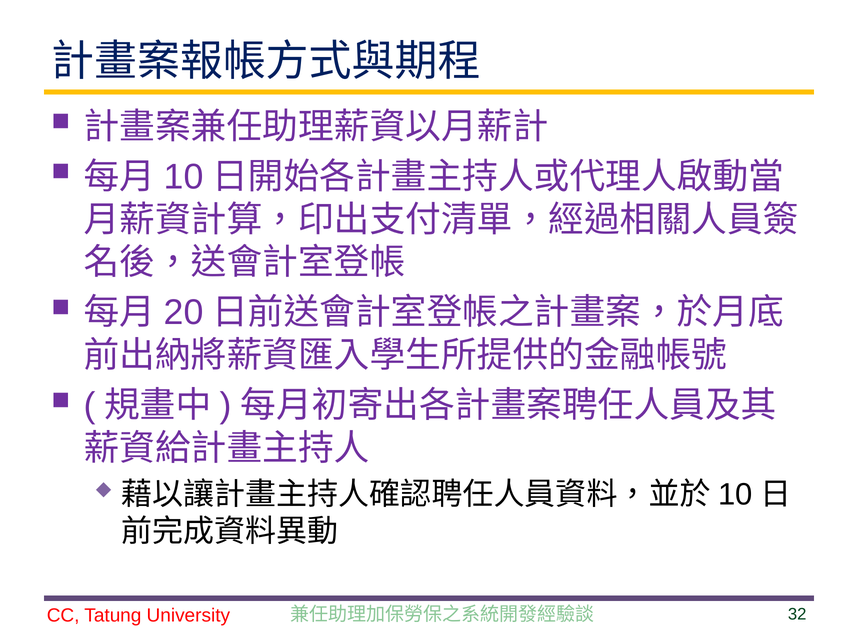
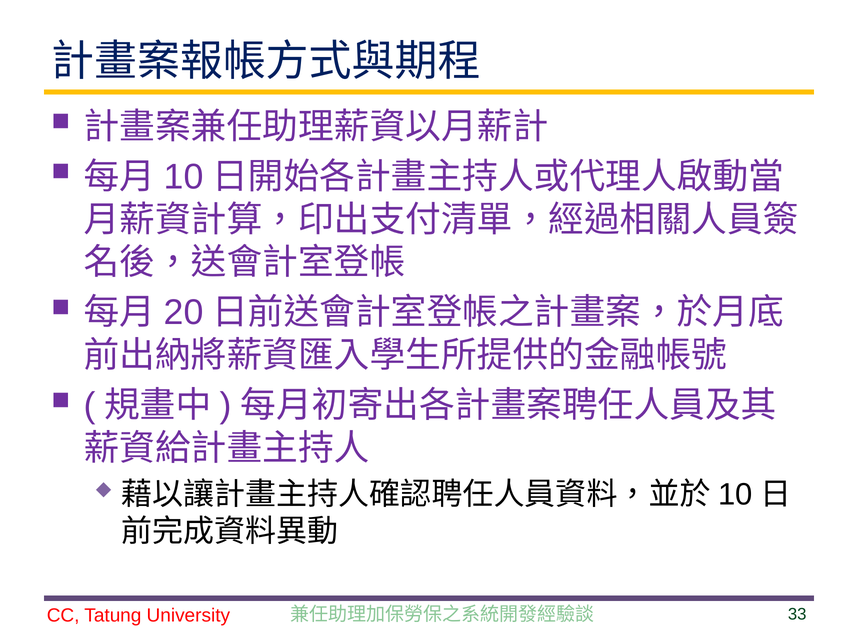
32: 32 -> 33
